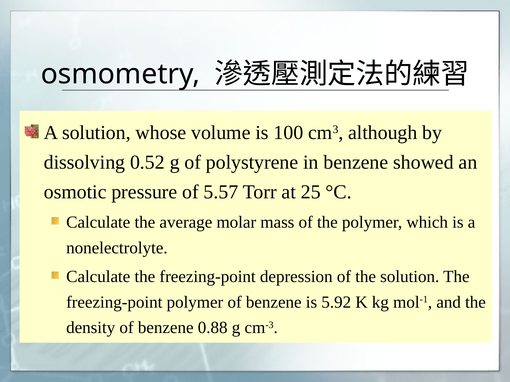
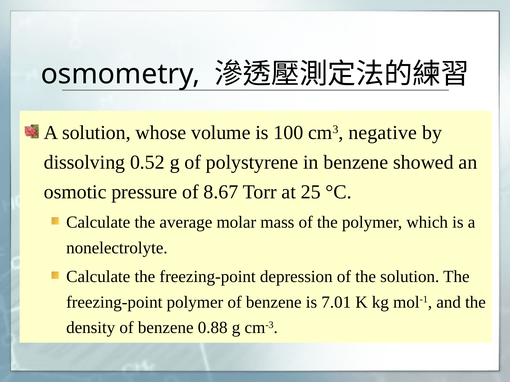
although: although -> negative
5.57: 5.57 -> 8.67
5.92: 5.92 -> 7.01
